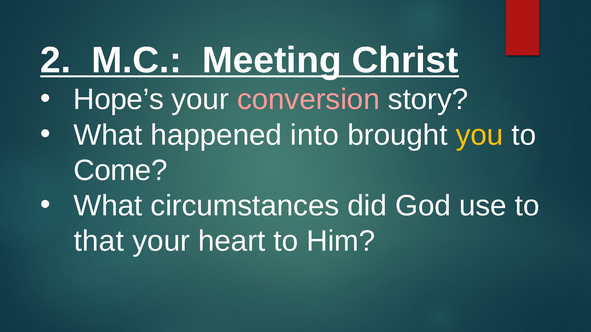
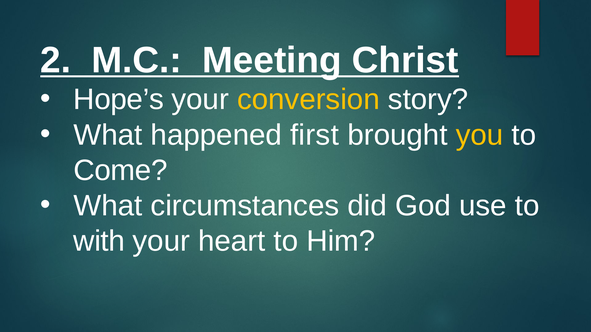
conversion colour: pink -> yellow
into: into -> first
that: that -> with
